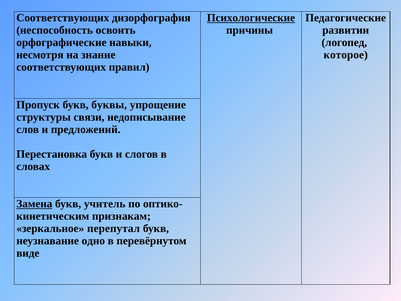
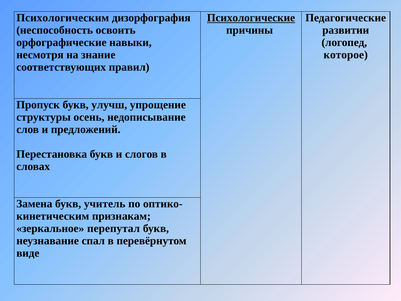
Соответствующих at (63, 18): Соответствующих -> Психологическим
буквы: буквы -> улучш
связи: связи -> осень
Замена underline: present -> none
одно: одно -> спал
